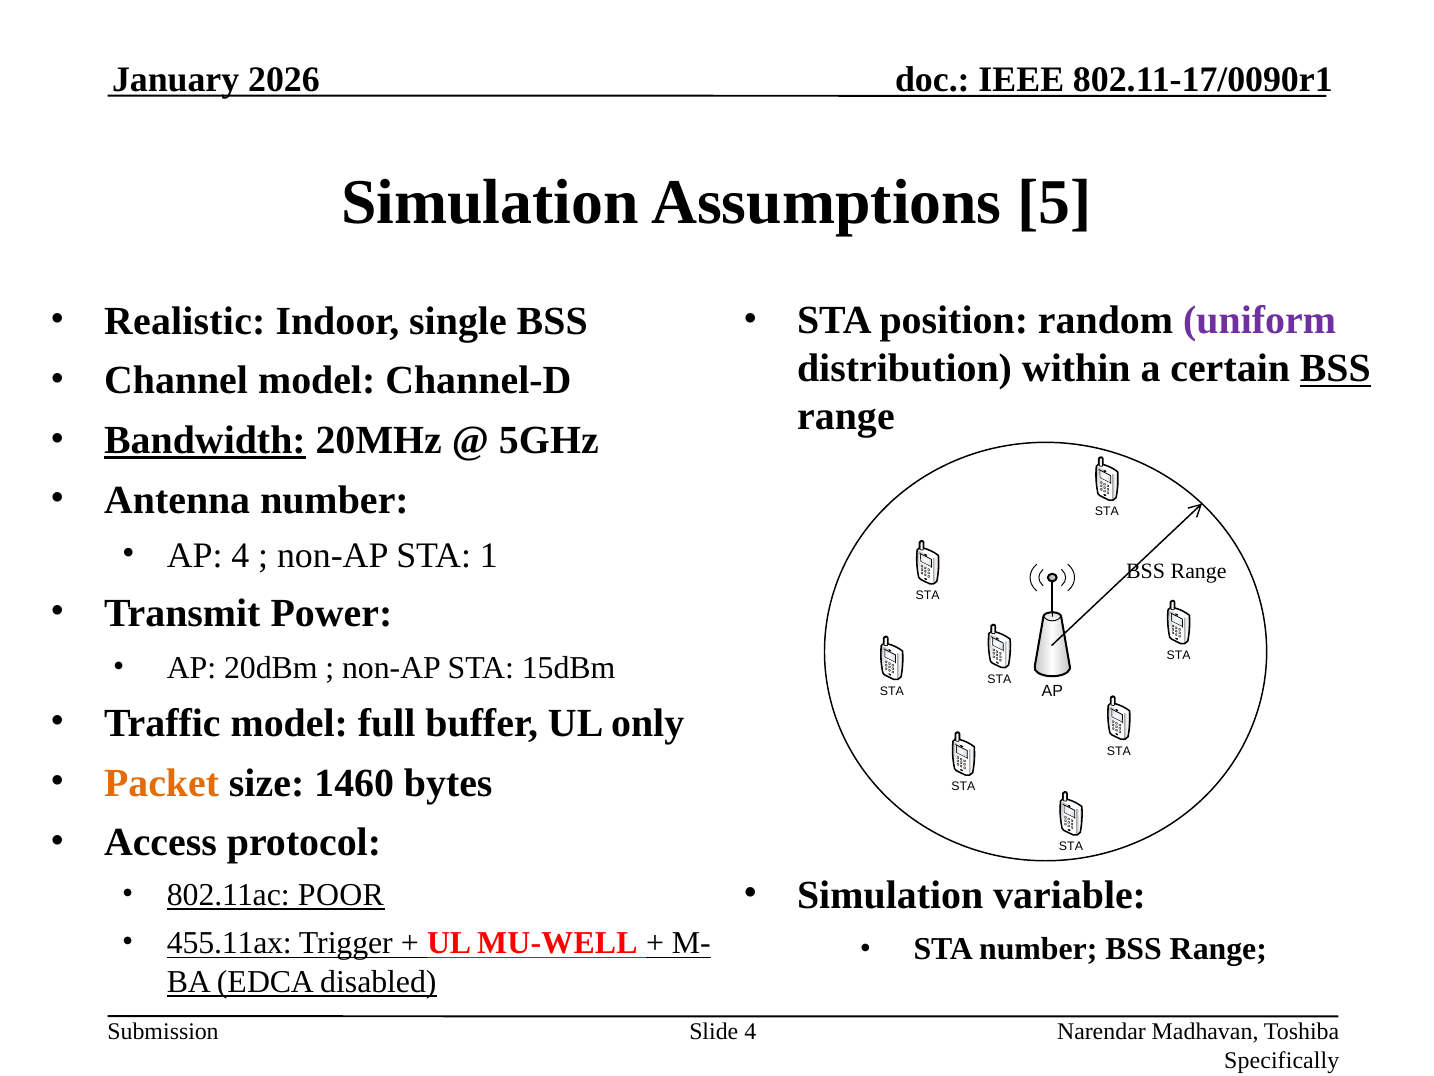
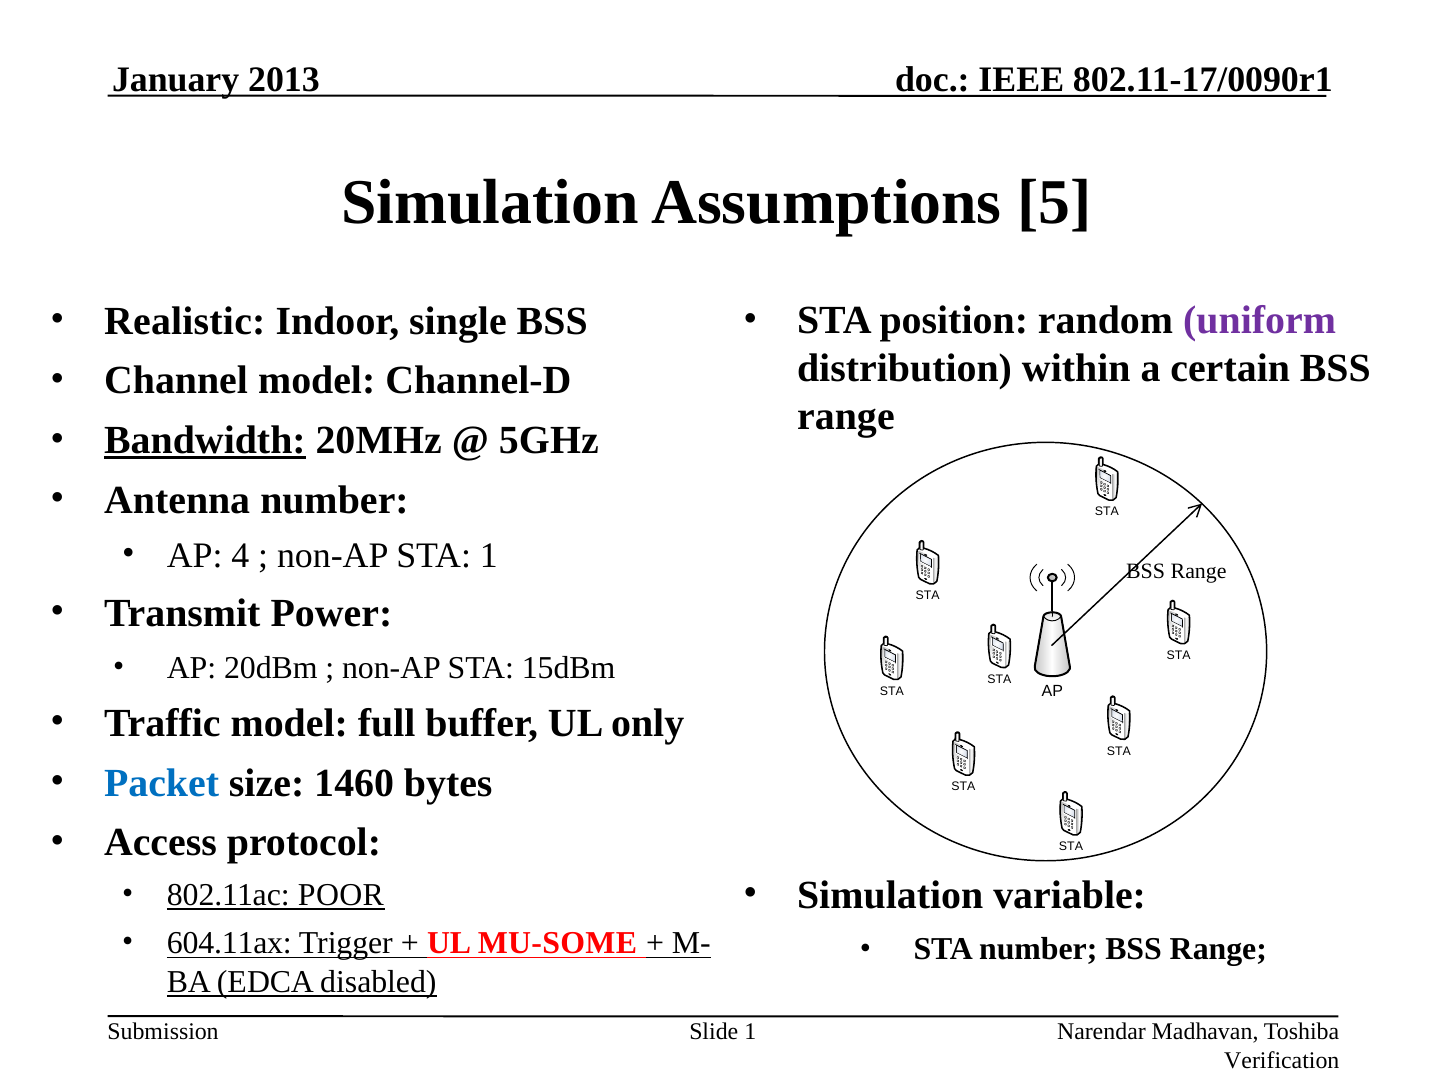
2026: 2026 -> 2013
BSS at (1335, 368) underline: present -> none
Packet colour: orange -> blue
455.11ax: 455.11ax -> 604.11ax
MU-WELL: MU-WELL -> MU-SOME
Slide 4: 4 -> 1
Specifically: Specifically -> Verification
